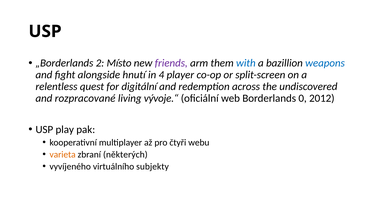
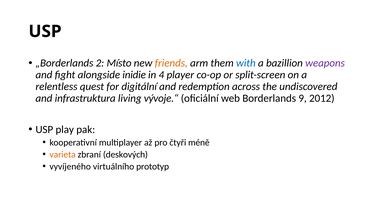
friends colour: purple -> orange
weapons colour: blue -> purple
hnutí: hnutí -> inidie
rozpracované: rozpracované -> infrastruktura
0: 0 -> 9
webu: webu -> méně
některých: některých -> deskových
subjekty: subjekty -> prototyp
